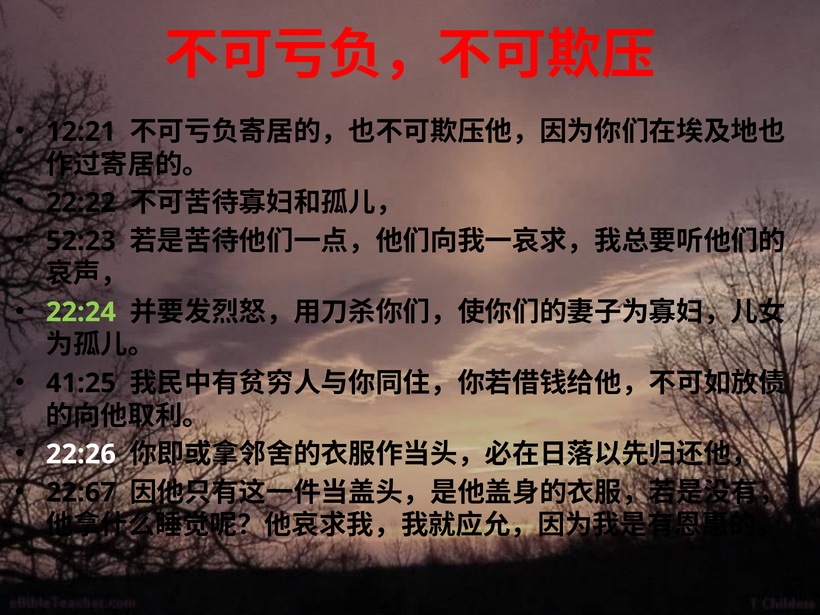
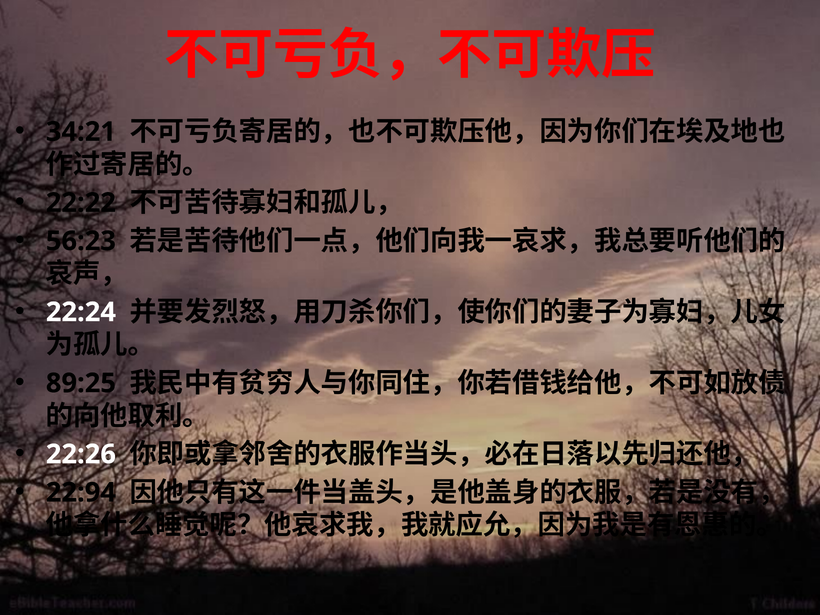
12:21: 12:21 -> 34:21
52:23: 52:23 -> 56:23
22:24 colour: light green -> white
41:25: 41:25 -> 89:25
22:67: 22:67 -> 22:94
